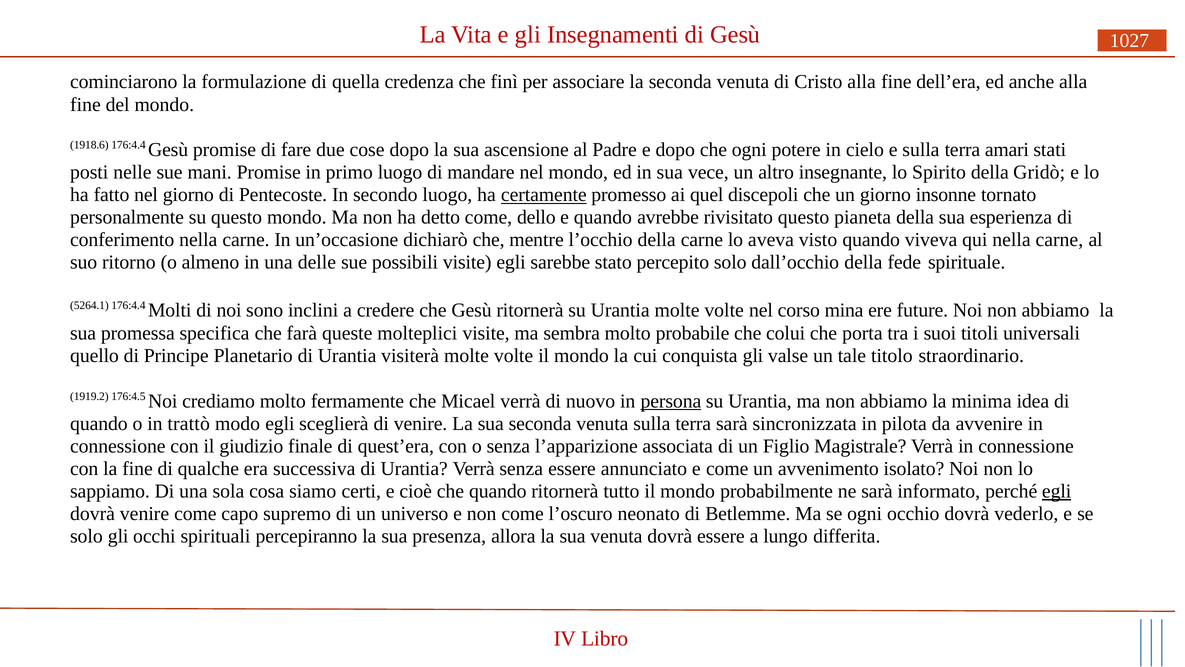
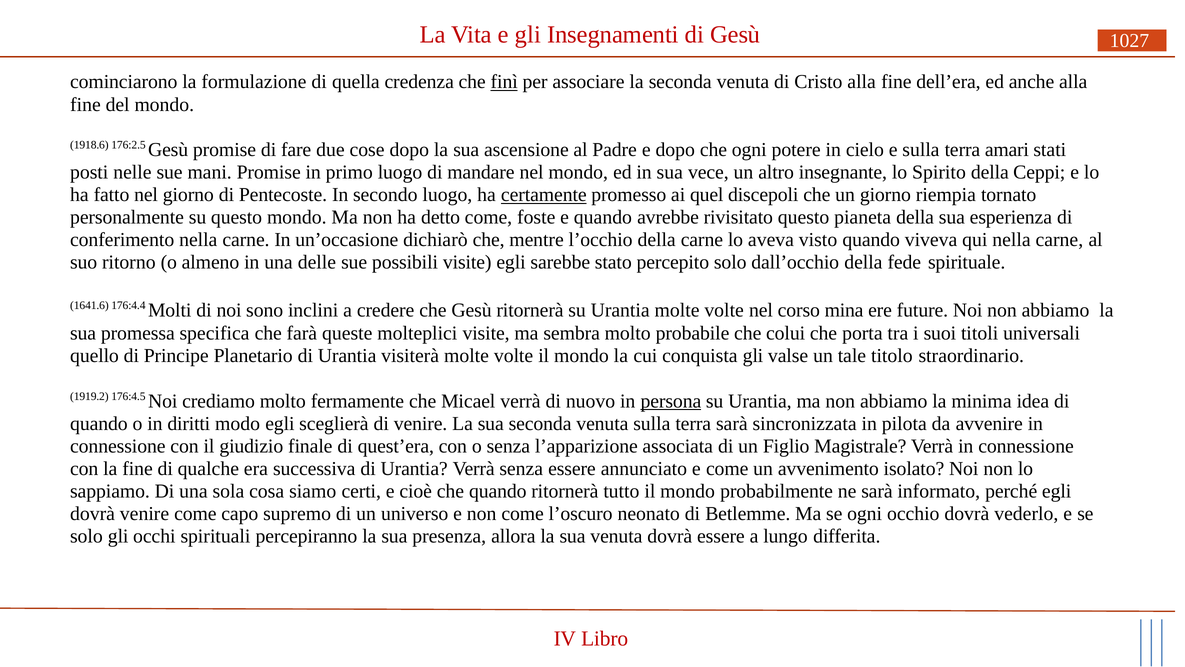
finì underline: none -> present
1918.6 176:4.4: 176:4.4 -> 176:2.5
Gridò: Gridò -> Ceppi
insonne: insonne -> riempia
dello: dello -> foste
5264.1: 5264.1 -> 1641.6
trattò: trattò -> diritti
egli at (1057, 491) underline: present -> none
